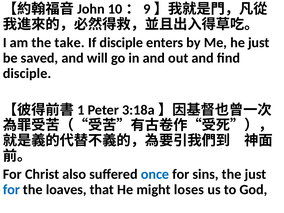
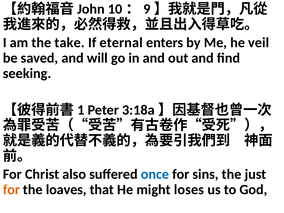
If disciple: disciple -> eternal
he just: just -> veil
disciple at (27, 73): disciple -> seeking
for at (11, 190) colour: blue -> orange
